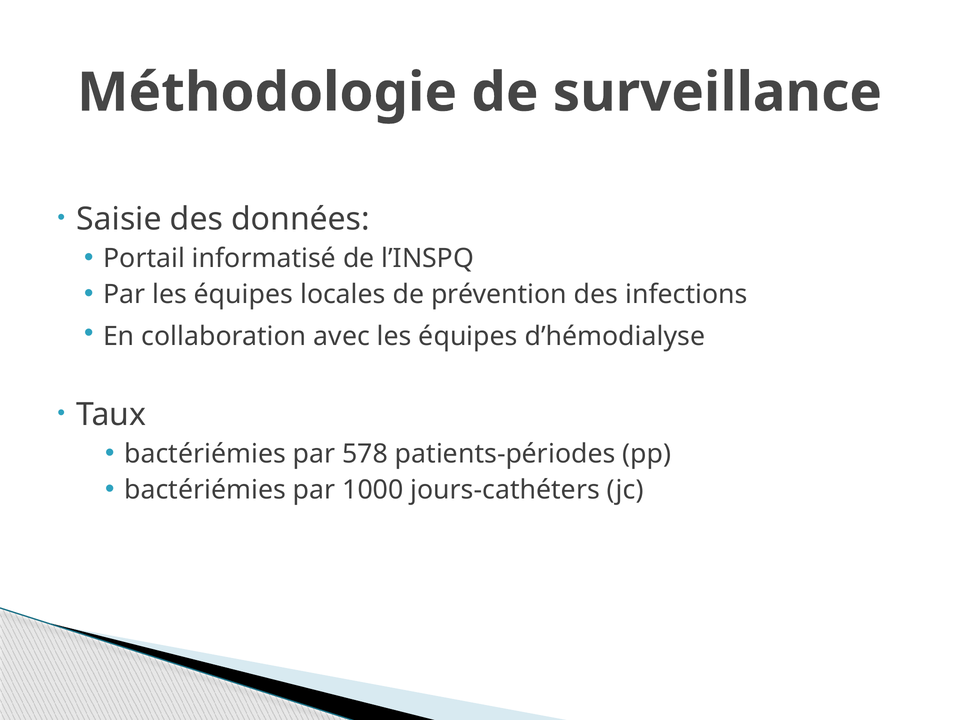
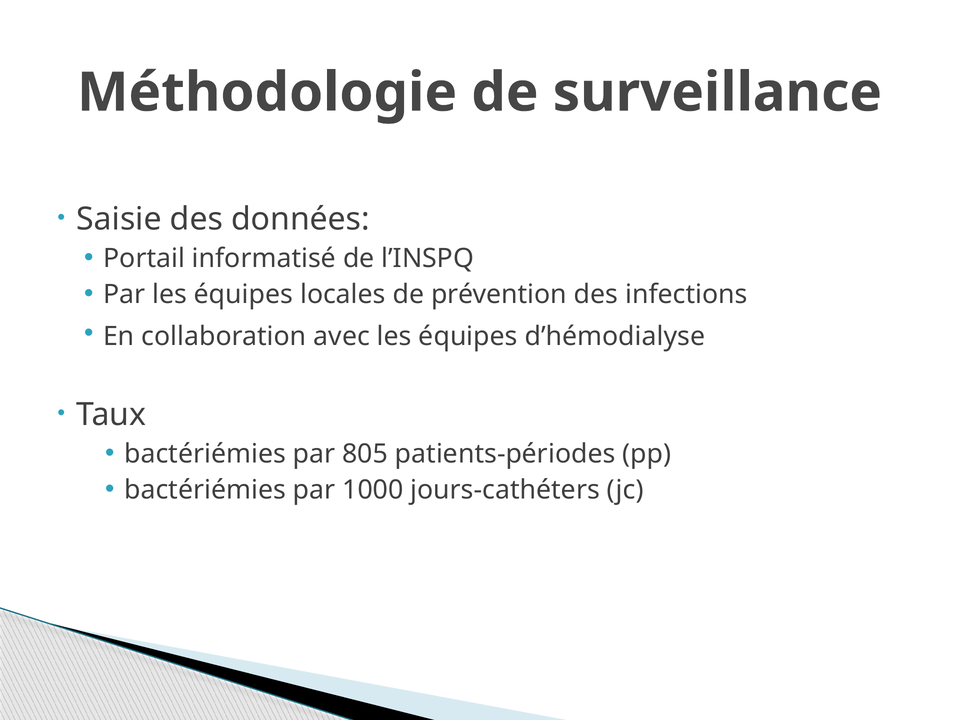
578: 578 -> 805
